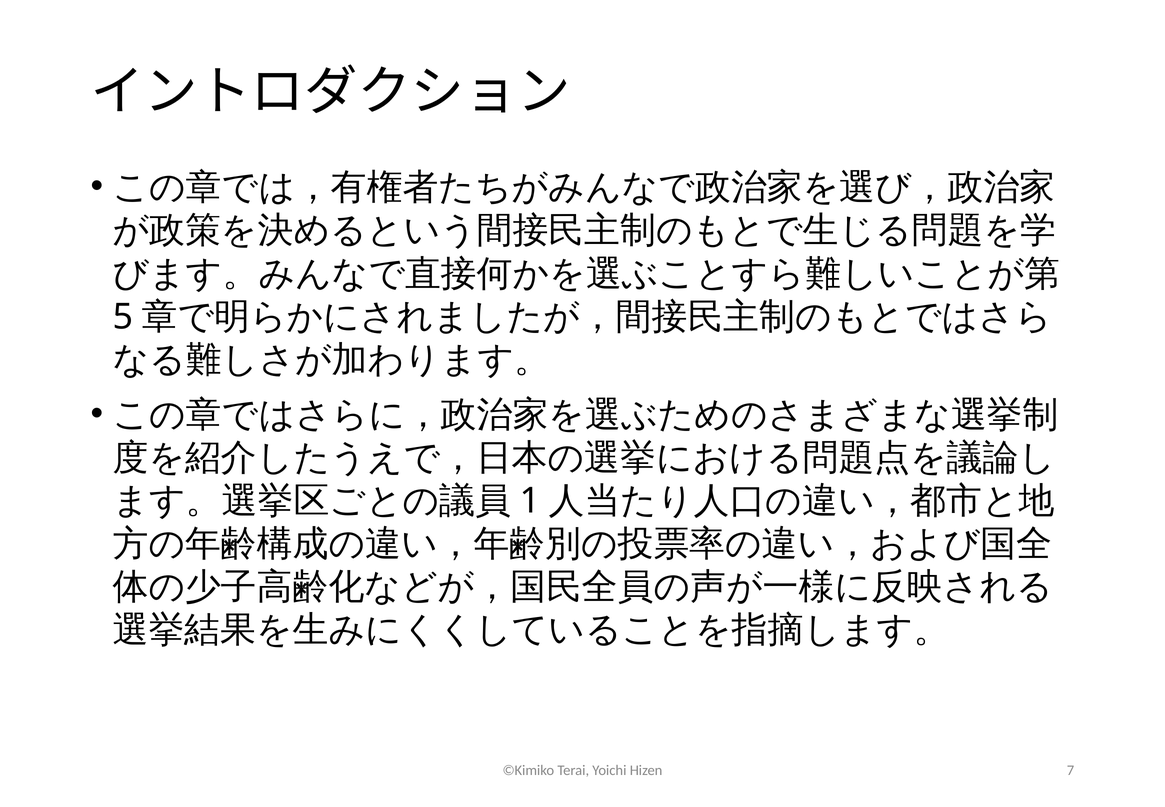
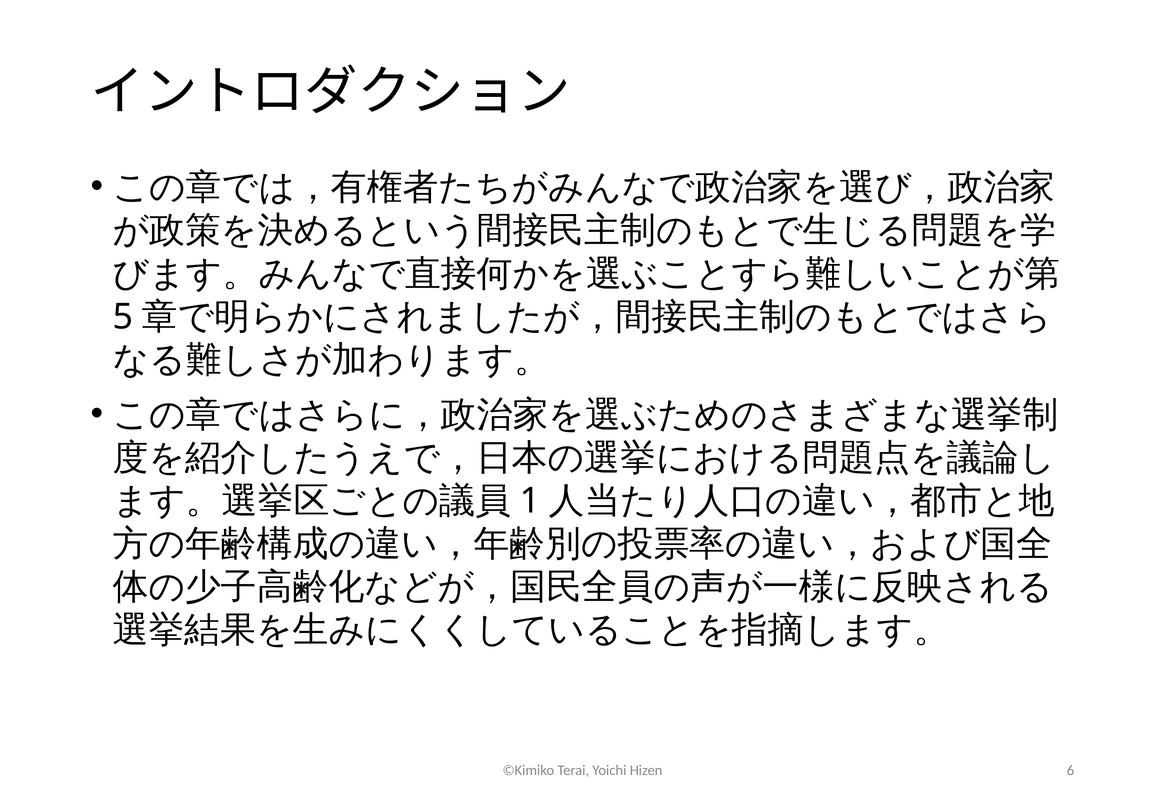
7: 7 -> 6
